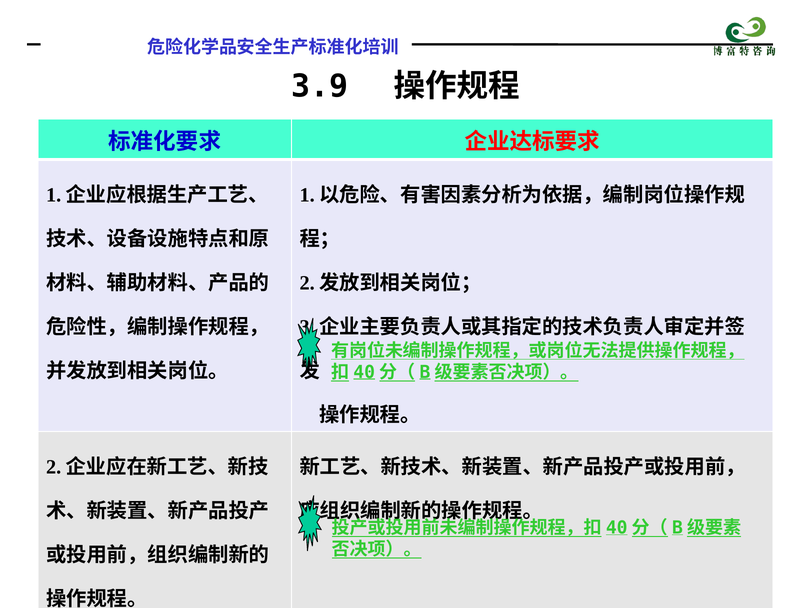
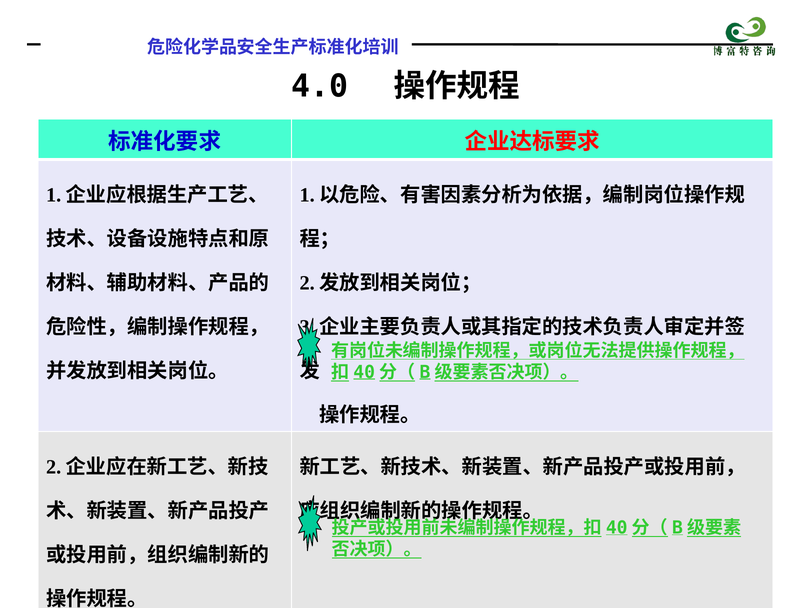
3.9: 3.9 -> 4.0
